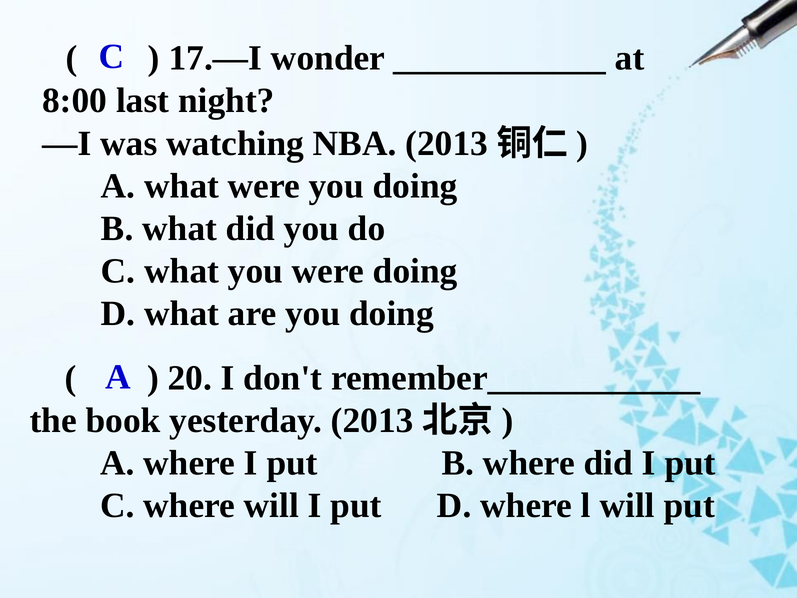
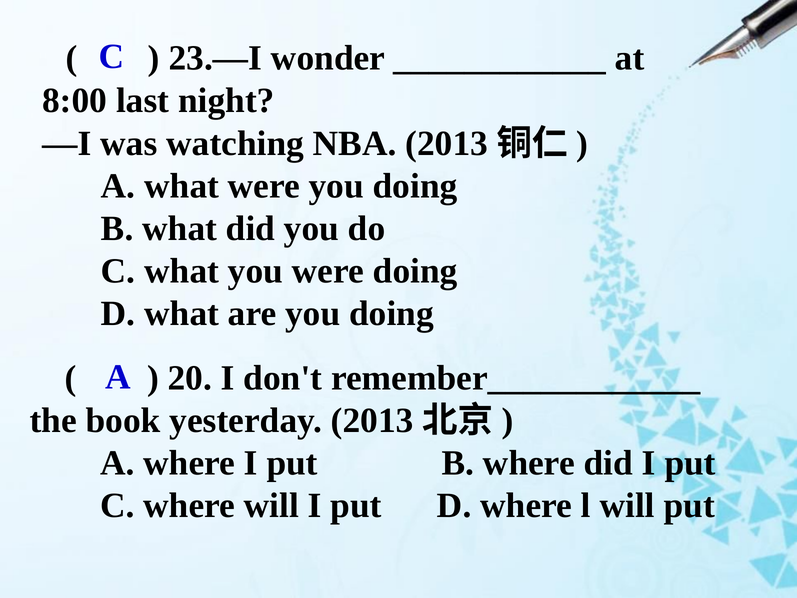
17.—I: 17.—I -> 23.—I
